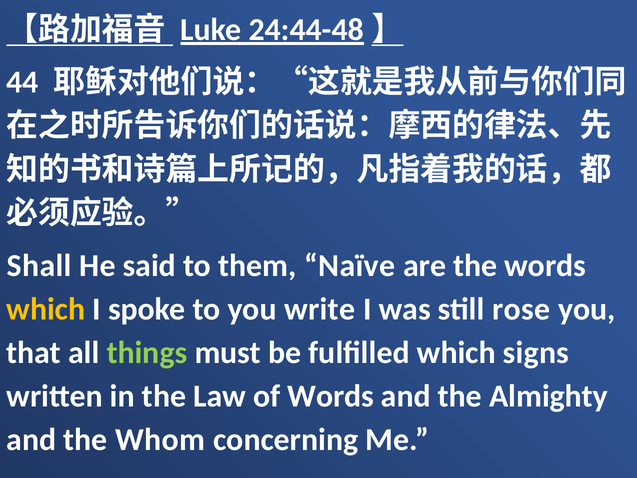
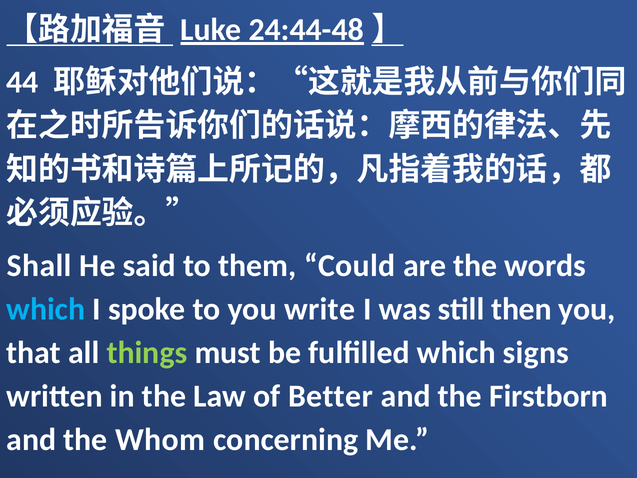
Naïve: Naïve -> Could
which at (46, 309) colour: yellow -> light blue
rose: rose -> then
of Words: Words -> Better
Almighty: Almighty -> Firstborn
